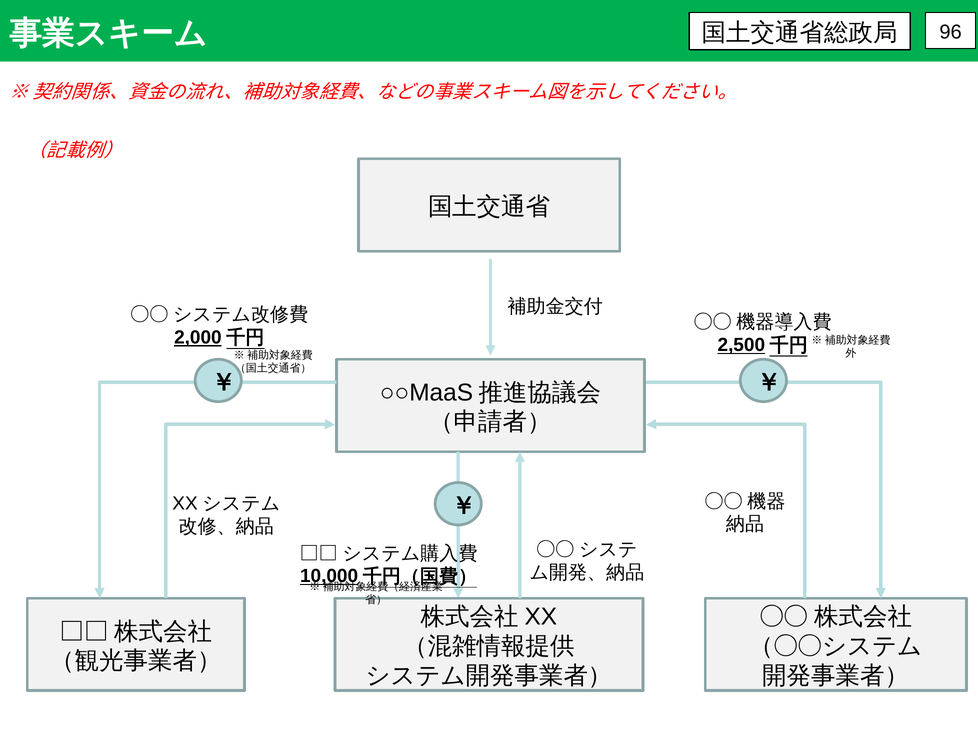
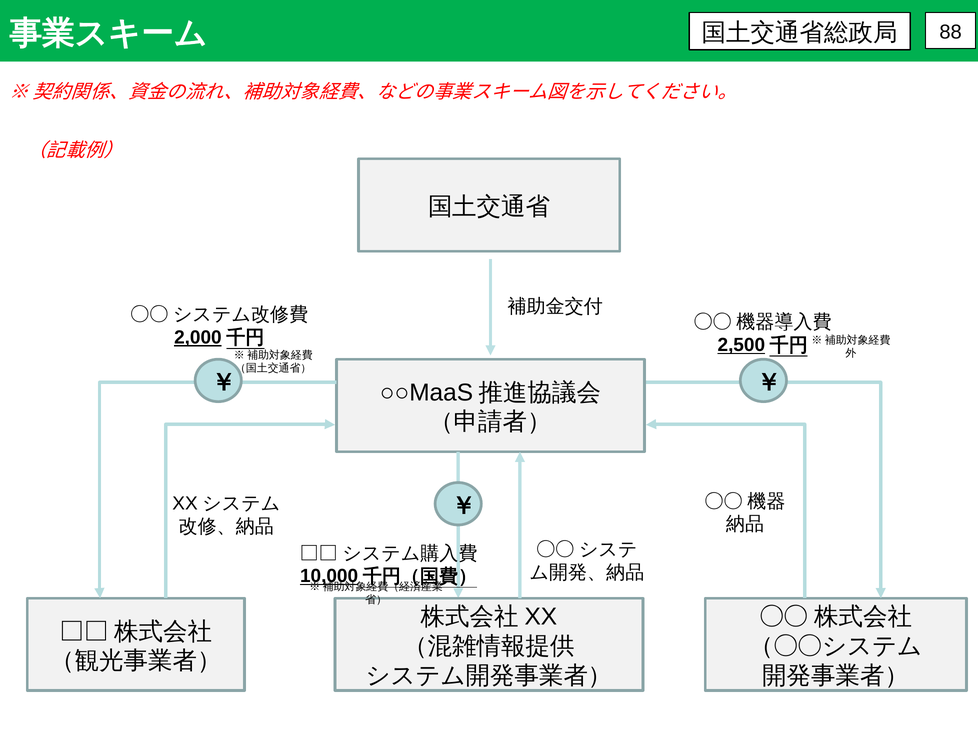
96: 96 -> 88
